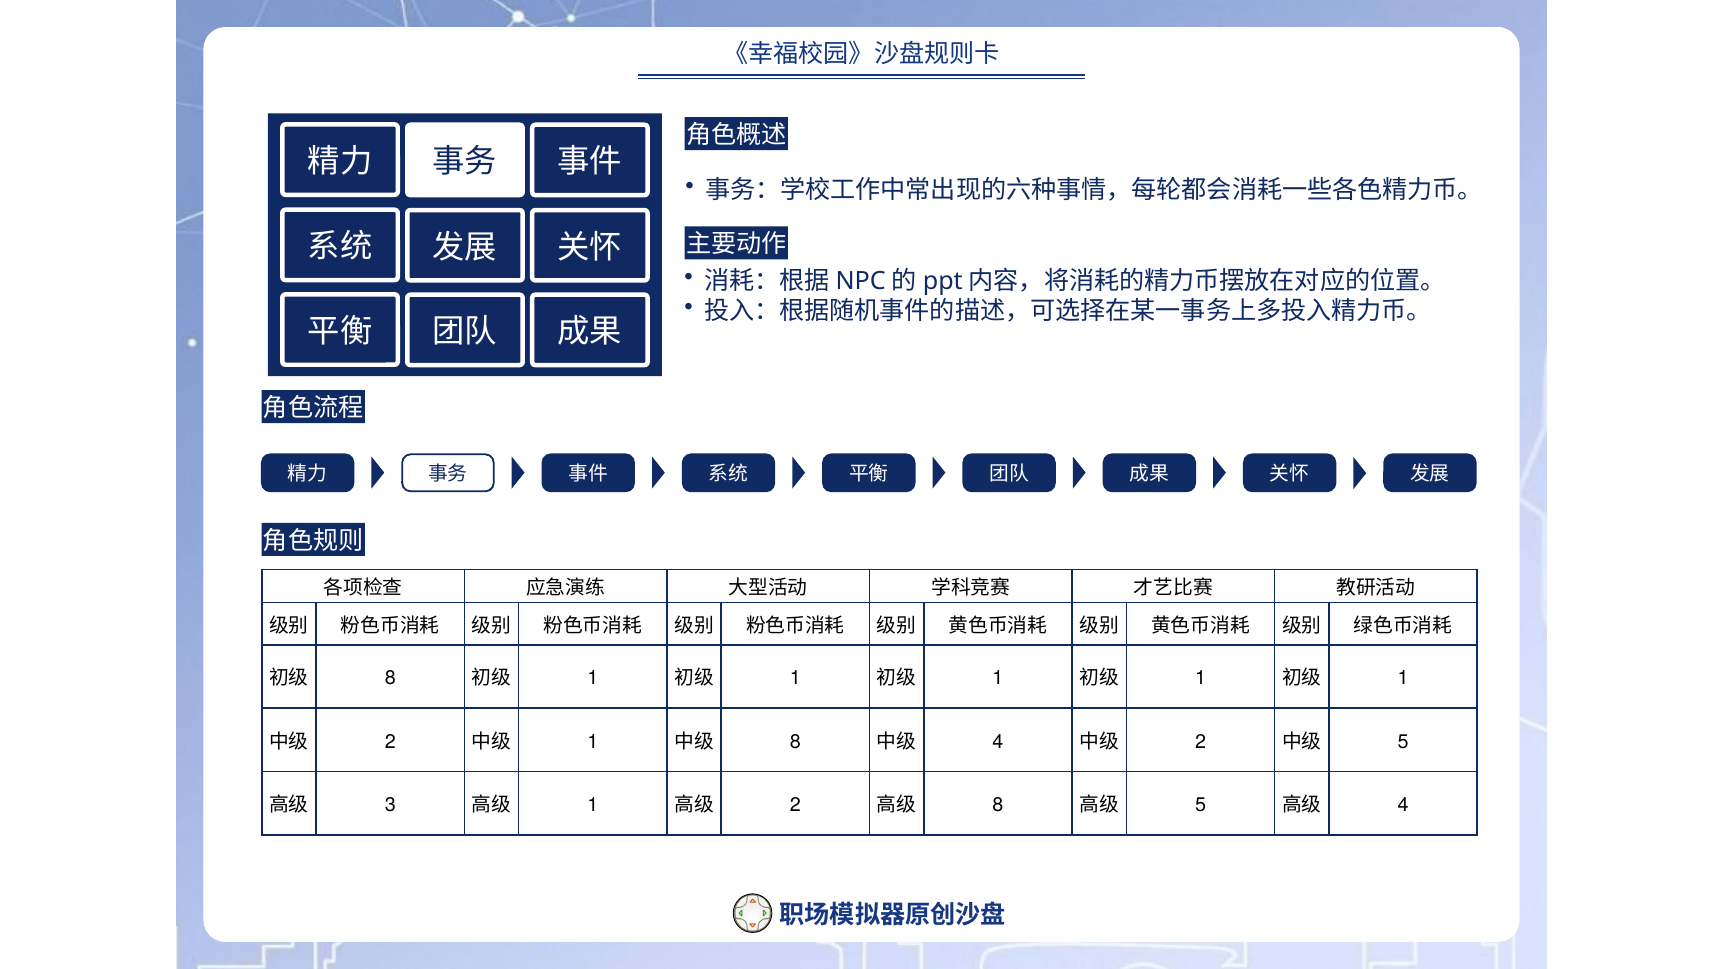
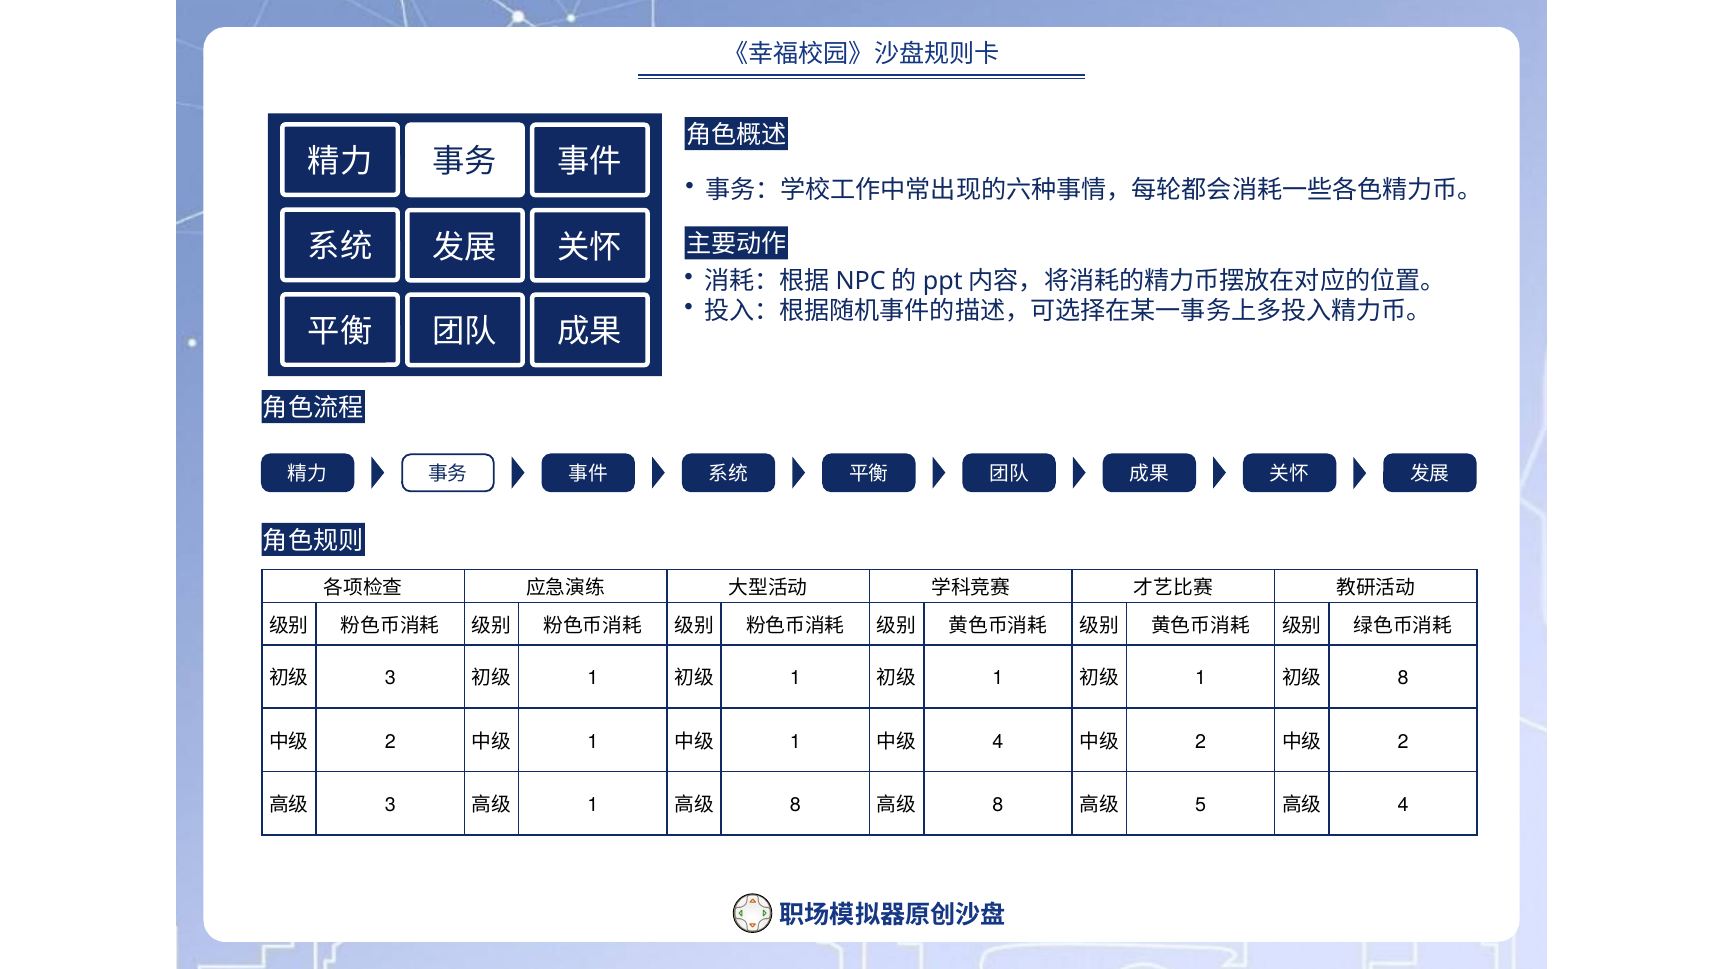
8 at (390, 679): 8 -> 3
1 at (1403, 679): 1 -> 8
8 at (795, 742): 8 -> 1
5 at (1403, 742): 5 -> 2
2 at (795, 805): 2 -> 8
